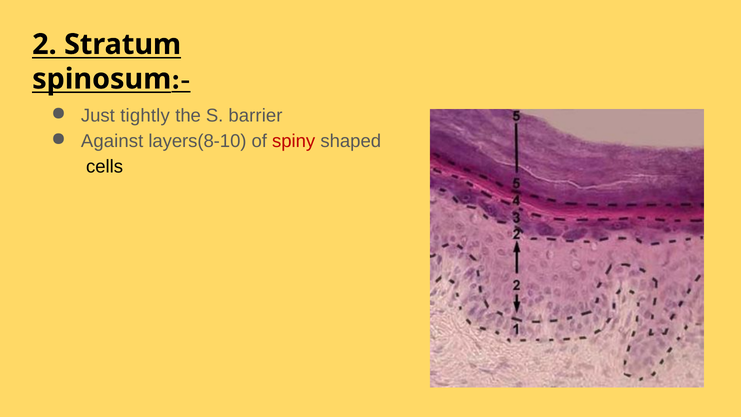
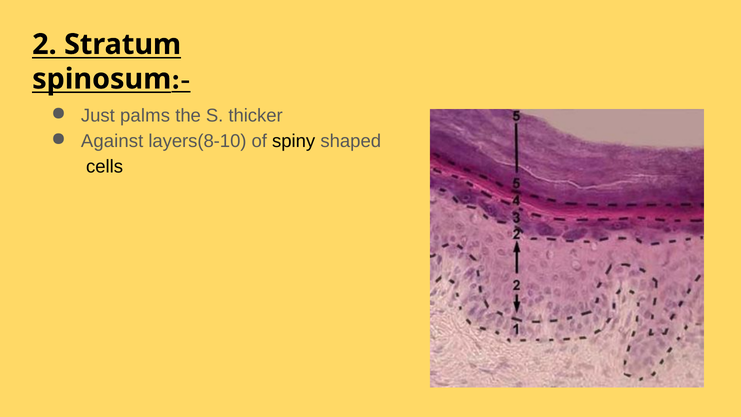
tightly: tightly -> palms
barrier: barrier -> thicker
spiny colour: red -> black
